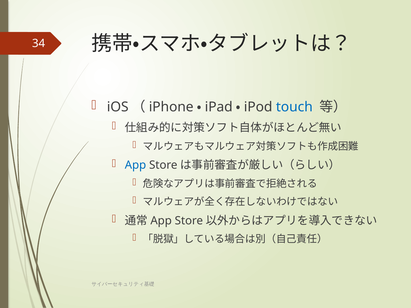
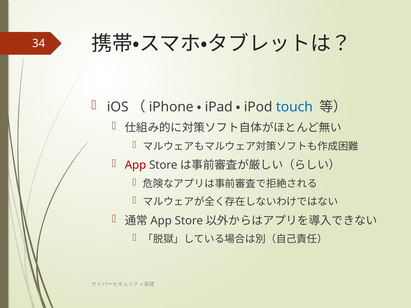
App at (135, 165) colour: blue -> red
